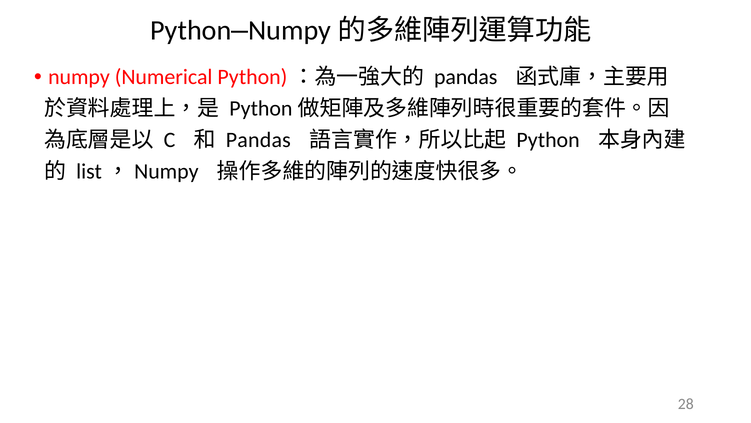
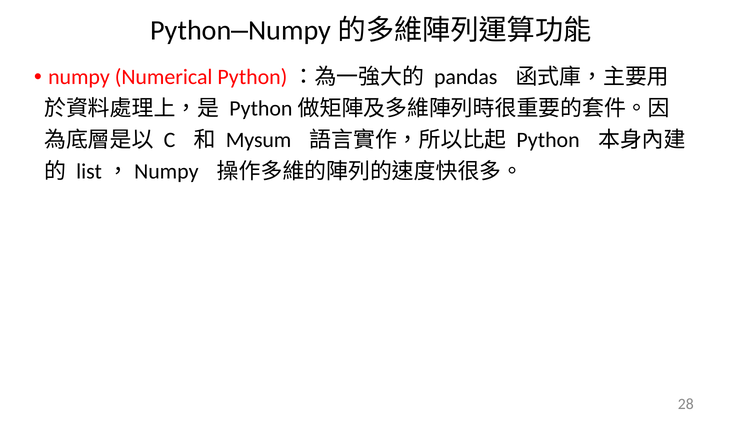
Pandas at (258, 140): Pandas -> Mysum
